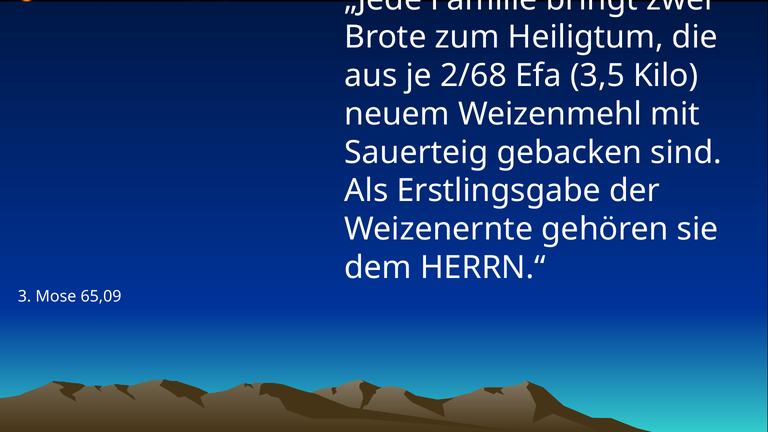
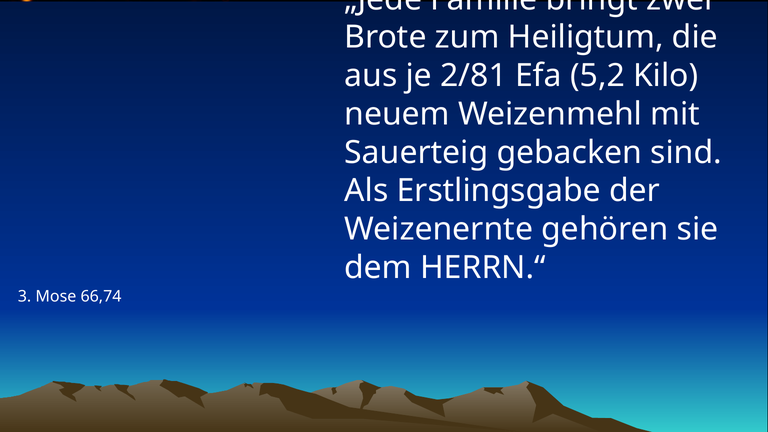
2/68: 2/68 -> 2/81
3,5: 3,5 -> 5,2
65,09: 65,09 -> 66,74
